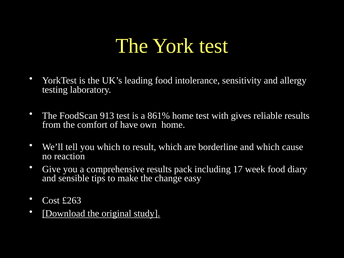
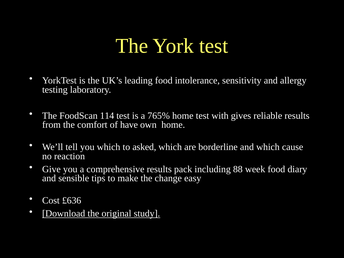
913: 913 -> 114
861%: 861% -> 765%
result: result -> asked
17: 17 -> 88
£263: £263 -> £636
